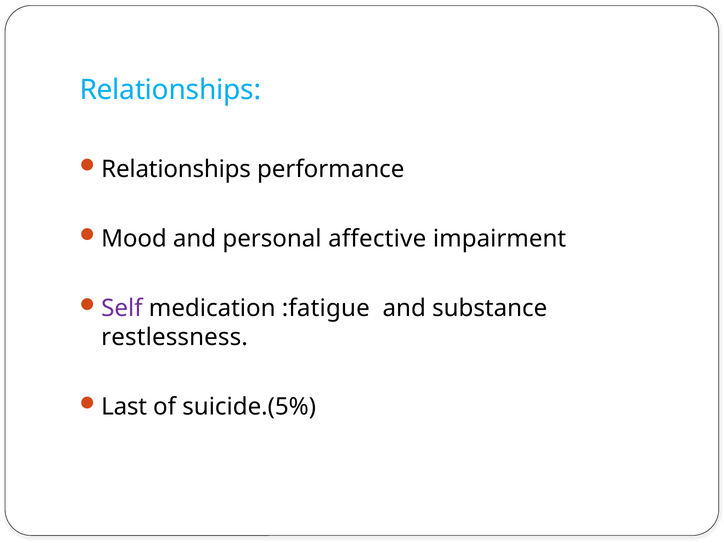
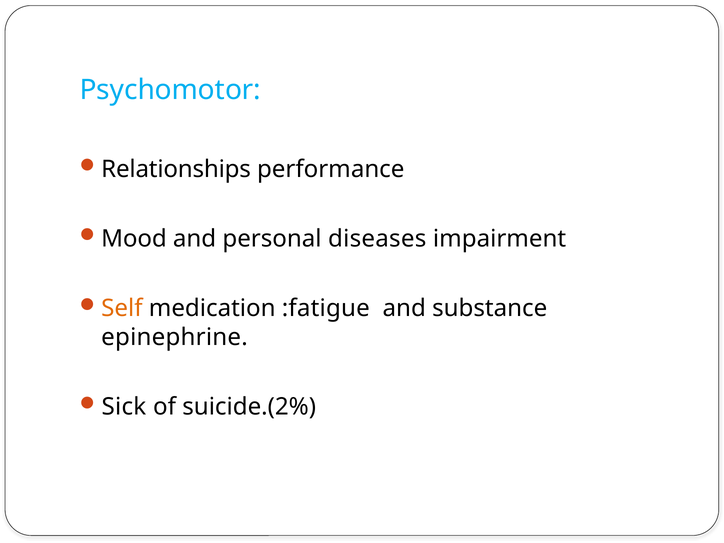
Relationships at (170, 90): Relationships -> Psychomotor
affective: affective -> diseases
Self colour: purple -> orange
restlessness: restlessness -> epinephrine
Last: Last -> Sick
suicide.(5%: suicide.(5% -> suicide.(2%
